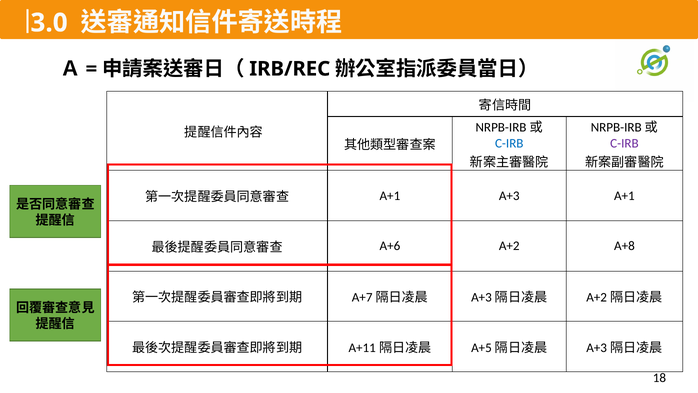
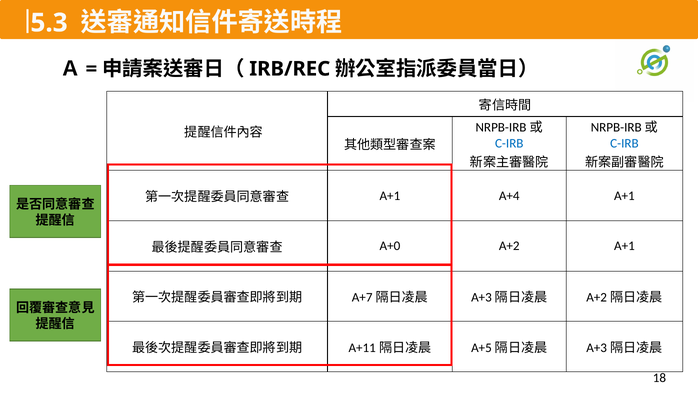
3.0: 3.0 -> 5.3
C-IRB at (624, 143) colour: purple -> blue
A+3: A+3 -> A+4
A+6: A+6 -> A+0
A+2 A+8: A+8 -> A+1
